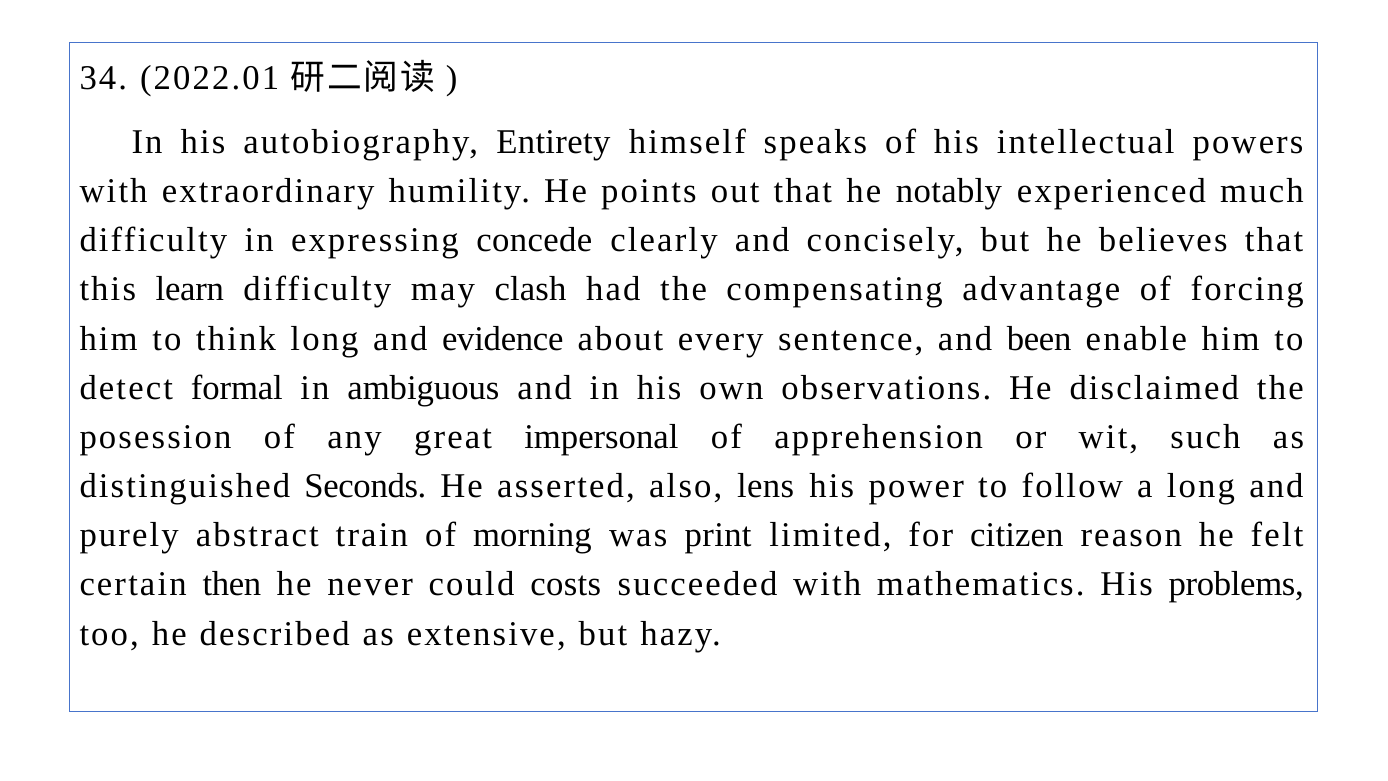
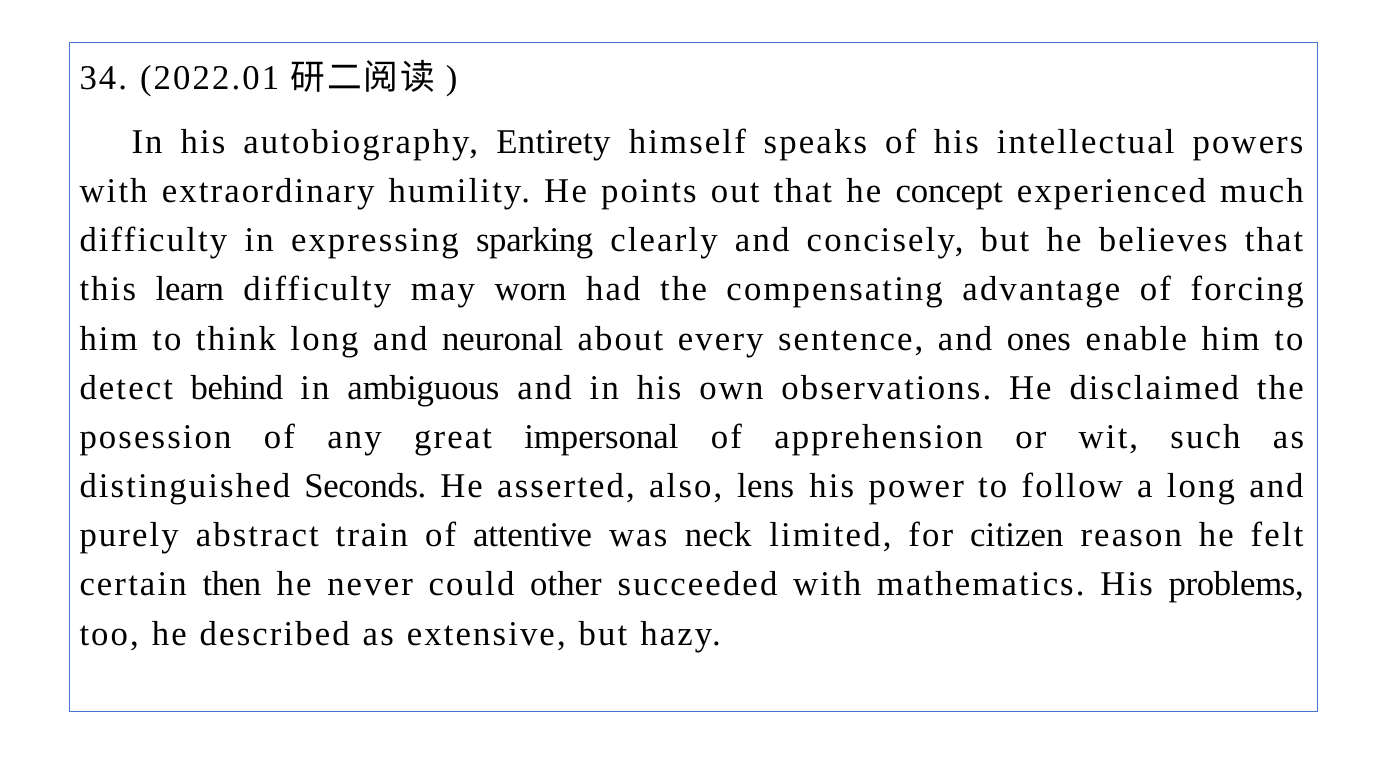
notably: notably -> concept
concede: concede -> sparking
clash: clash -> worn
evidence: evidence -> neuronal
been: been -> ones
formal: formal -> behind
morning: morning -> attentive
print: print -> neck
costs: costs -> other
